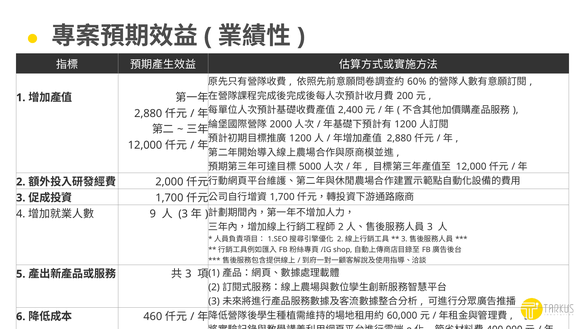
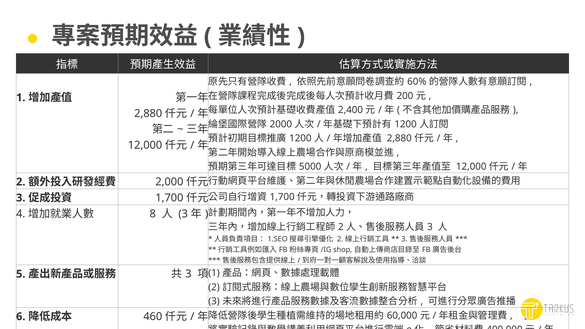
9: 9 -> 8
